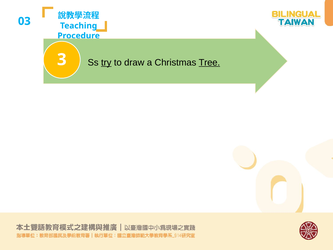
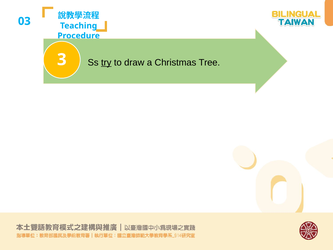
Tree underline: present -> none
